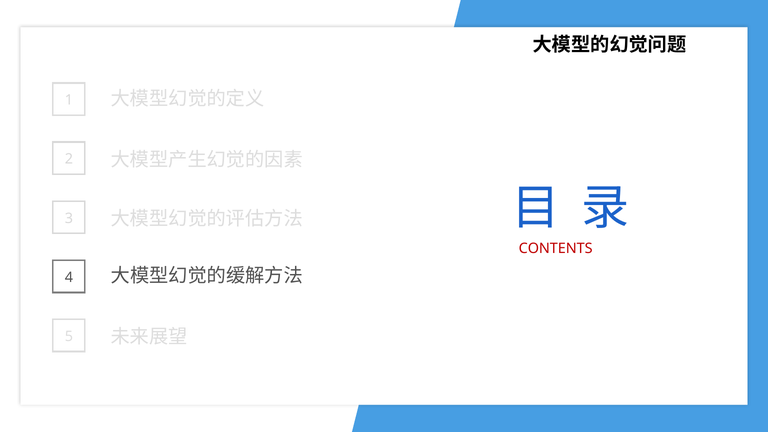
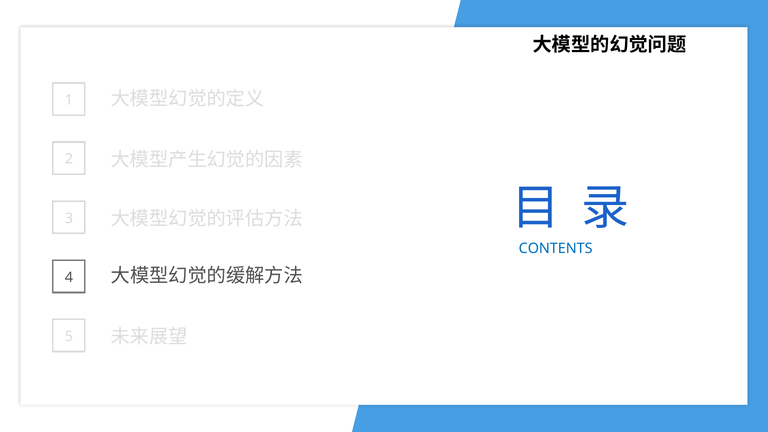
CONTENTS colour: red -> blue
